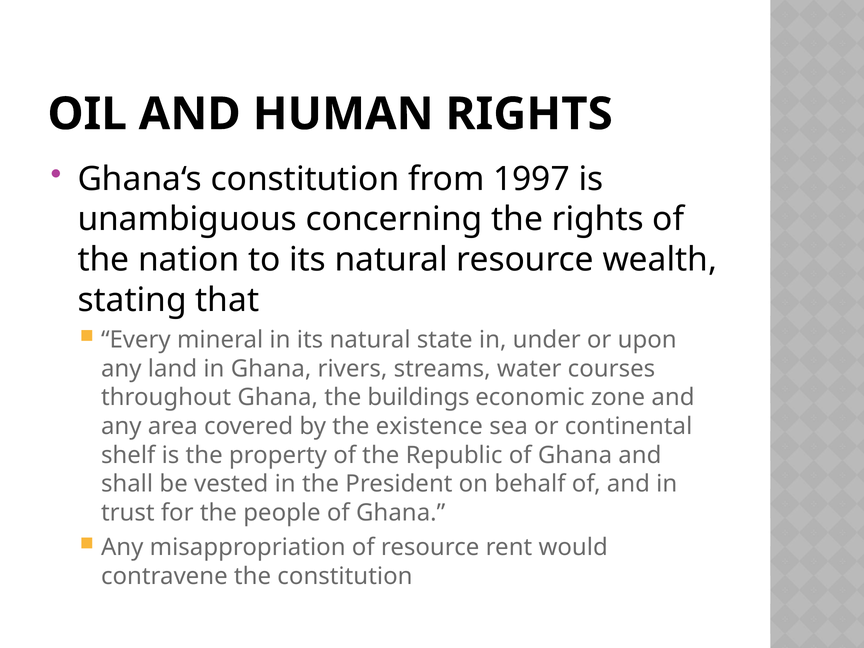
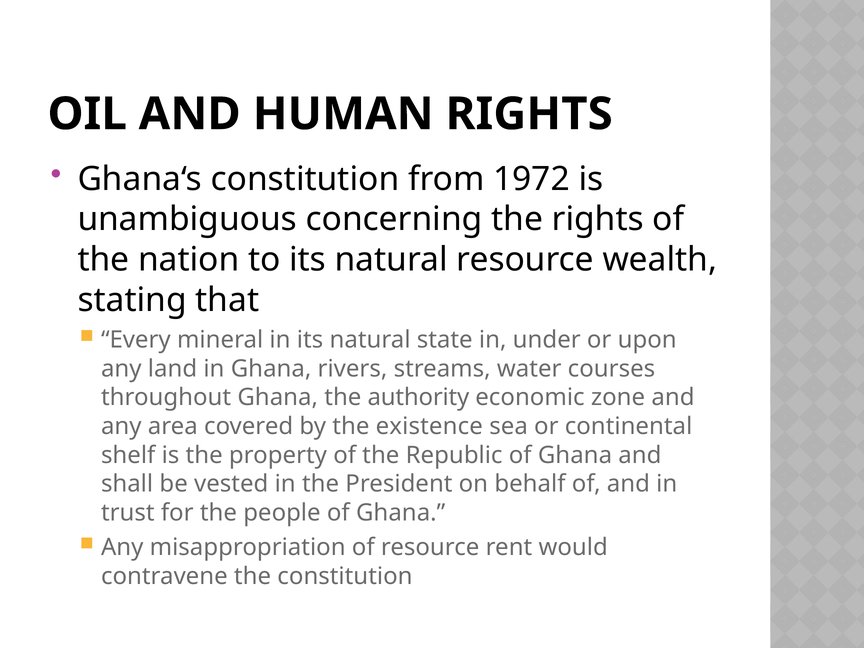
1997: 1997 -> 1972
buildings: buildings -> authority
